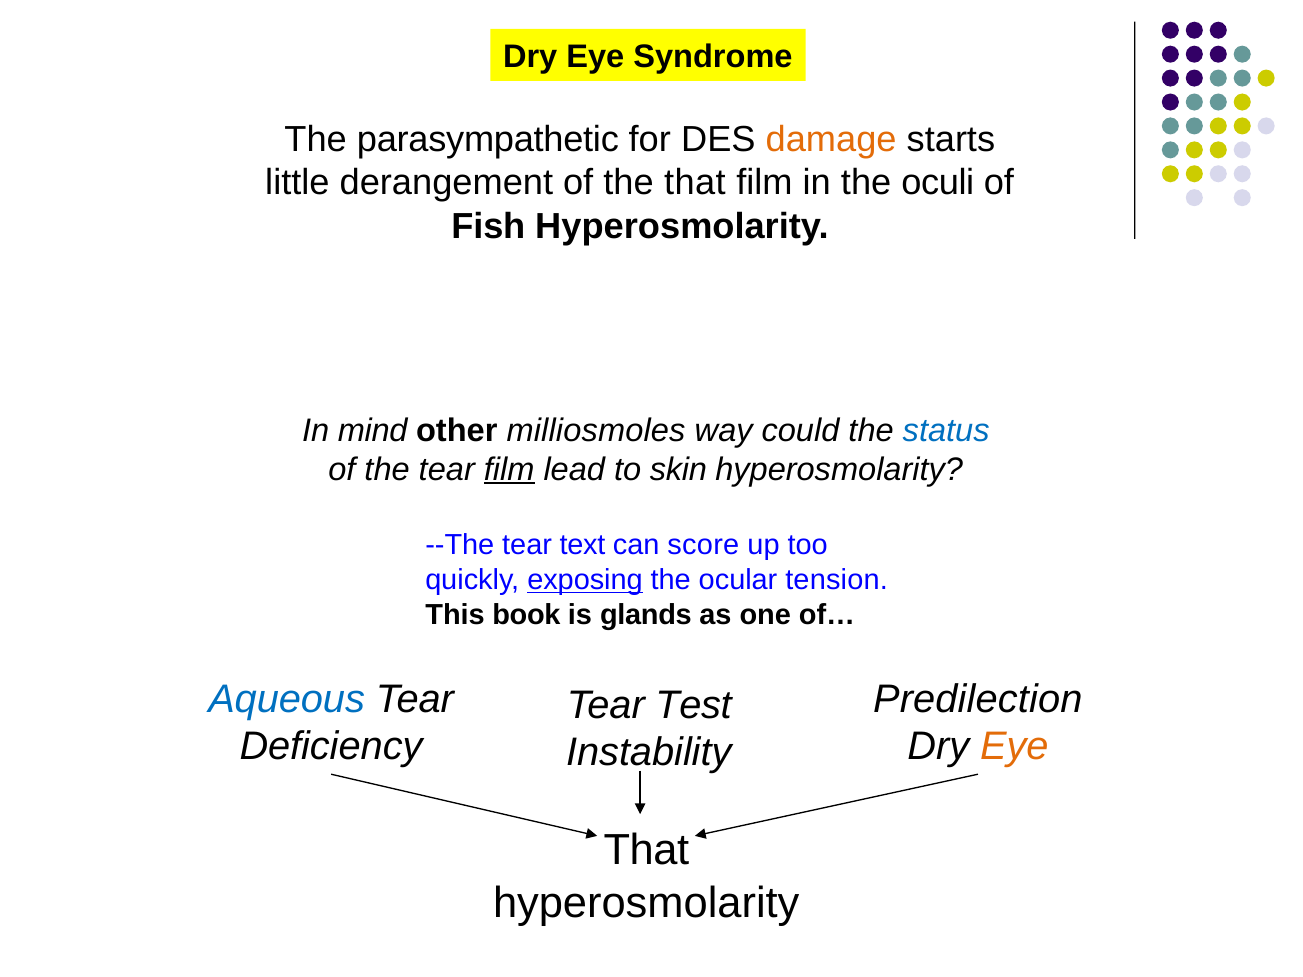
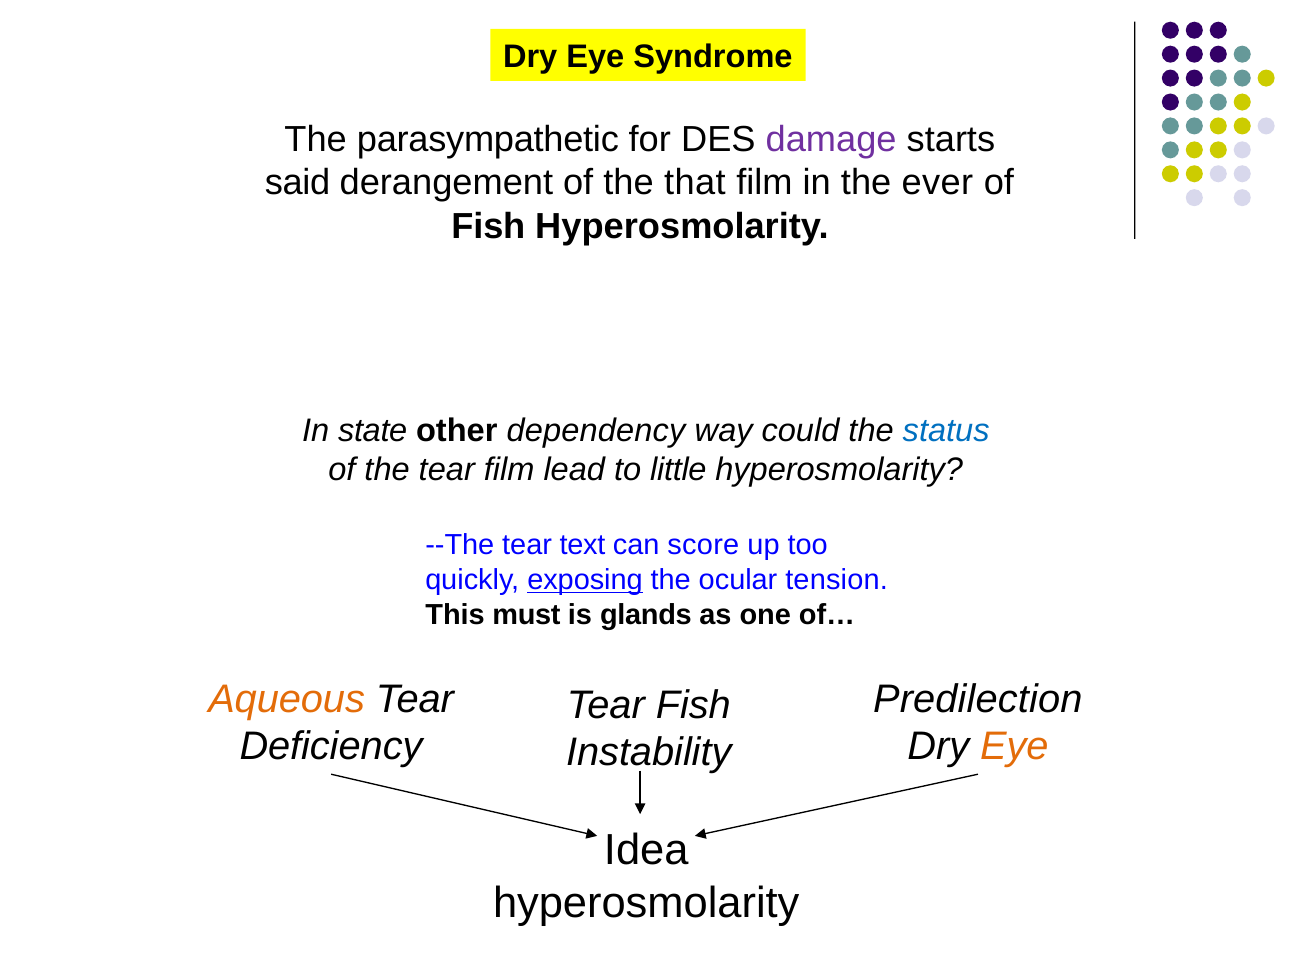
damage colour: orange -> purple
little: little -> said
oculi: oculi -> ever
mind: mind -> state
milliosmoles: milliosmoles -> dependency
film at (509, 470) underline: present -> none
skin: skin -> little
book: book -> must
Aqueous colour: blue -> orange
Tear Test: Test -> Fish
That at (646, 851): That -> Idea
